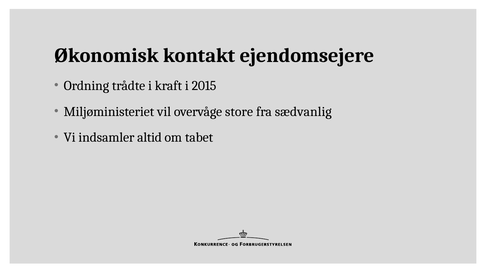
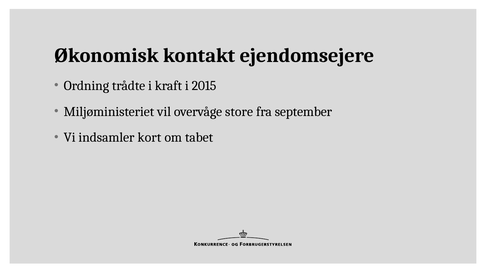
sædvanlig: sædvanlig -> september
altid: altid -> kort
